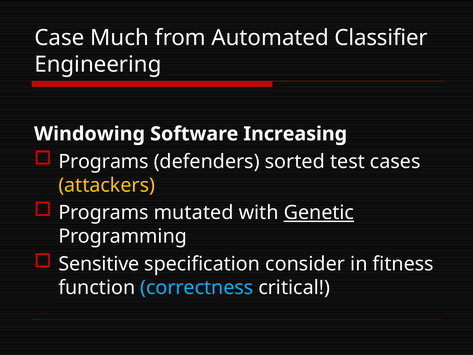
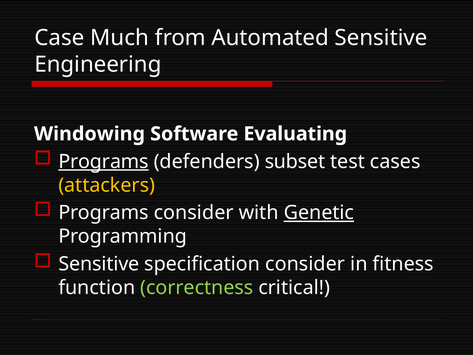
Automated Classifier: Classifier -> Sensitive
Increasing: Increasing -> Evaluating
Programs at (104, 161) underline: none -> present
sorted: sorted -> subset
Programs mutated: mutated -> consider
correctness colour: light blue -> light green
